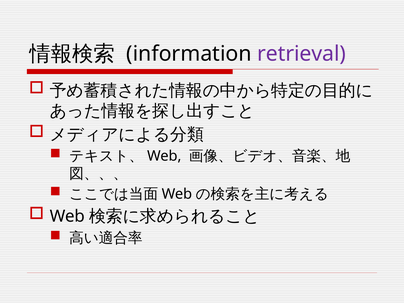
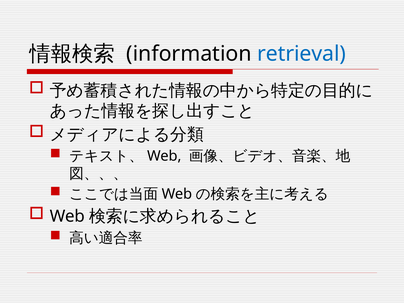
retrieval colour: purple -> blue
